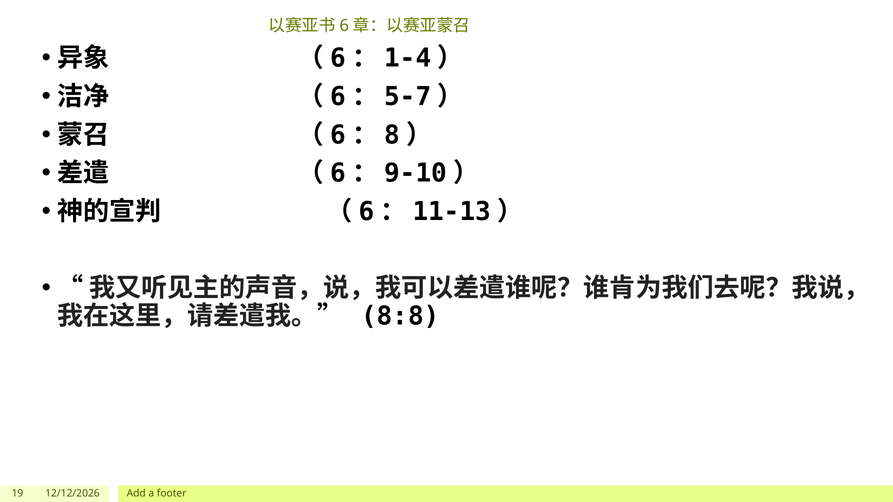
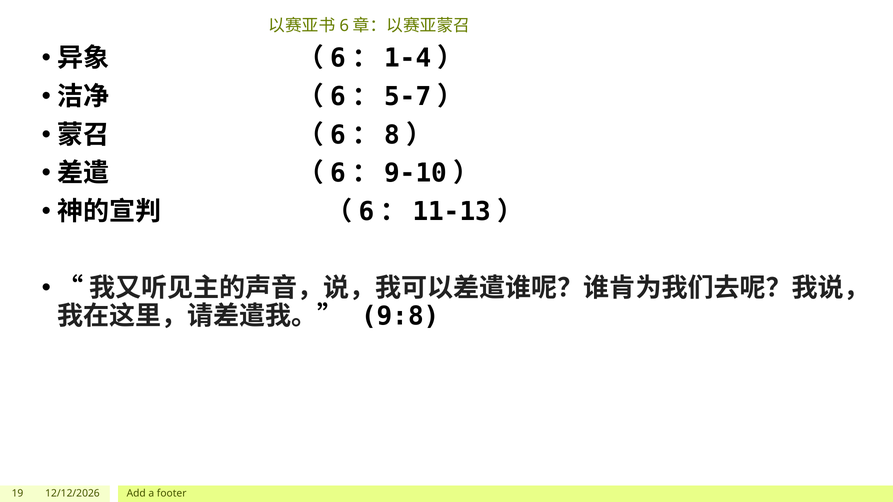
8:8: 8:8 -> 9:8
